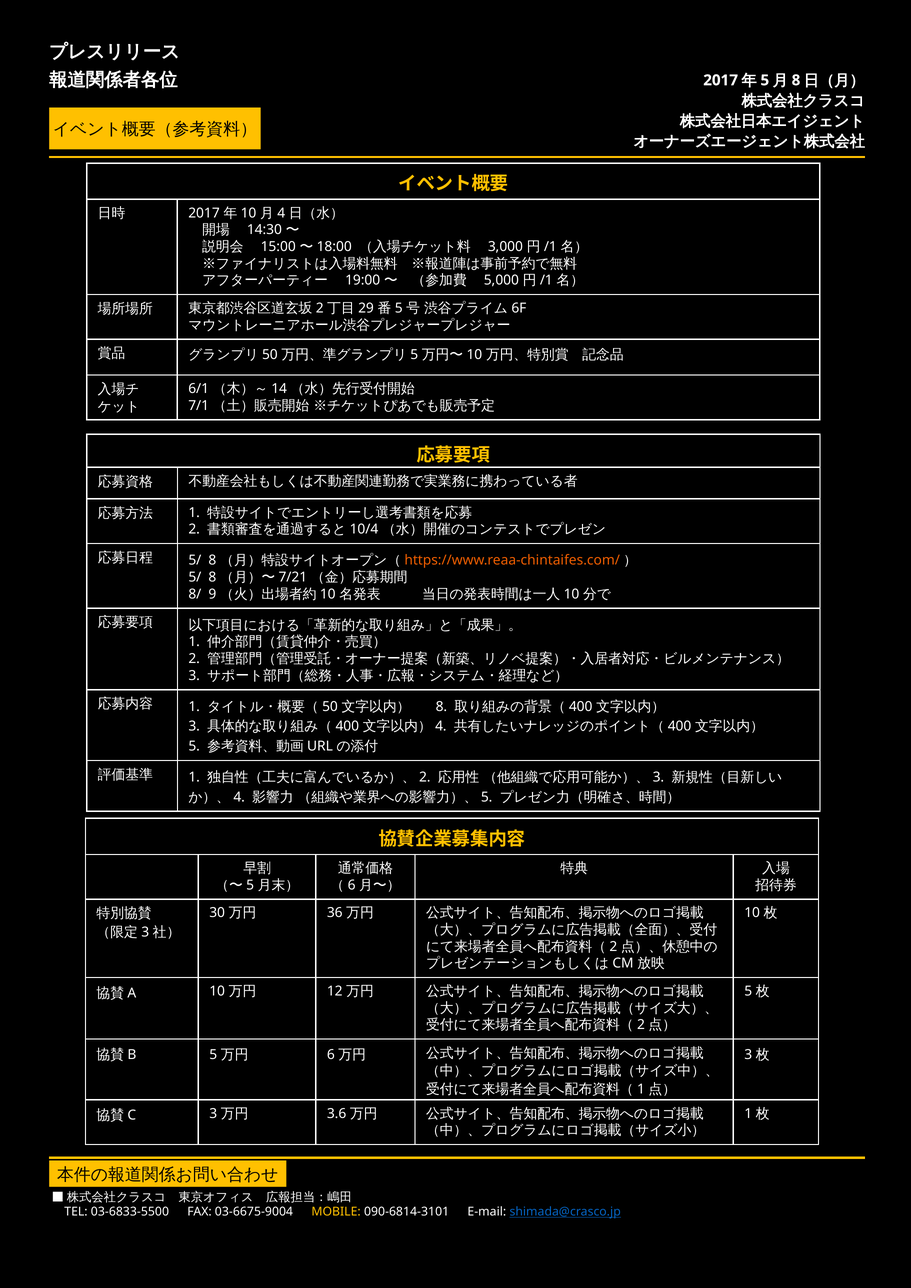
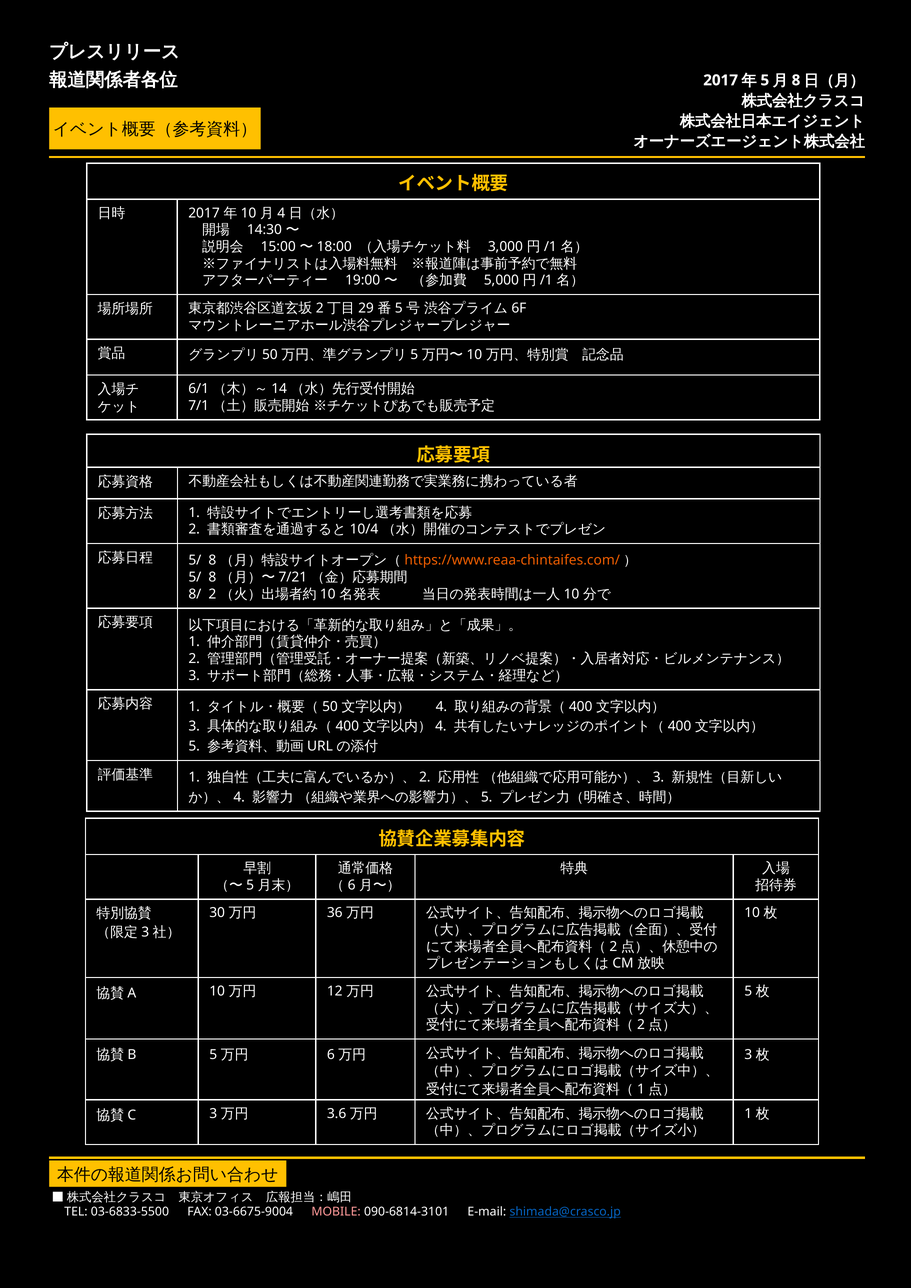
8/ 9: 9 -> 2
8 at (441, 707): 8 -> 4
MOBILE colour: yellow -> pink
